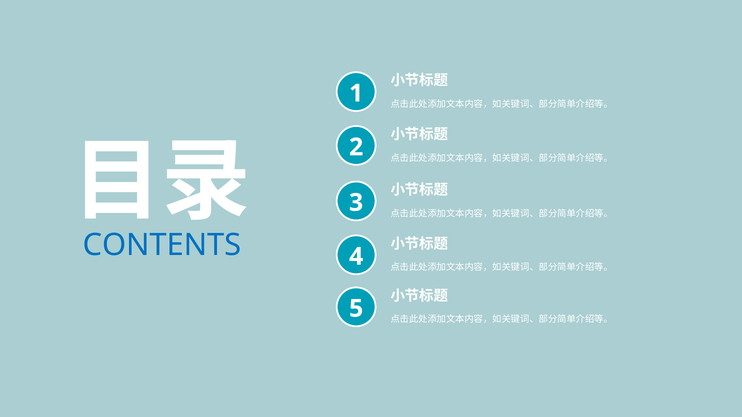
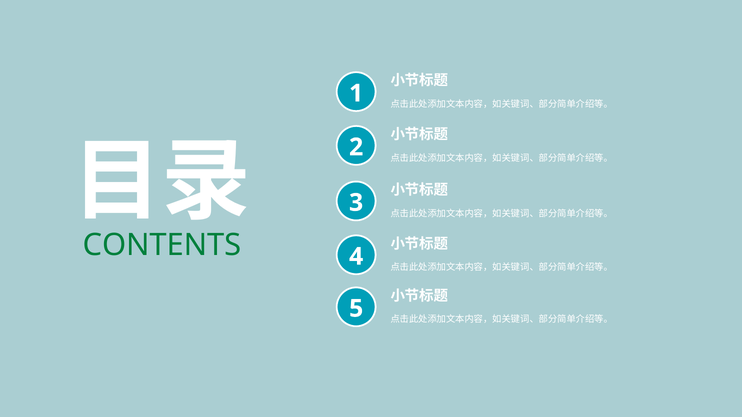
CONTENTS colour: blue -> green
